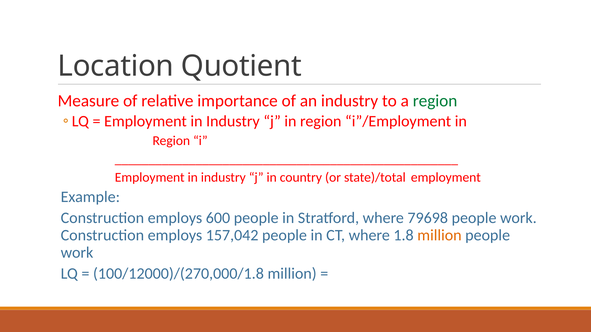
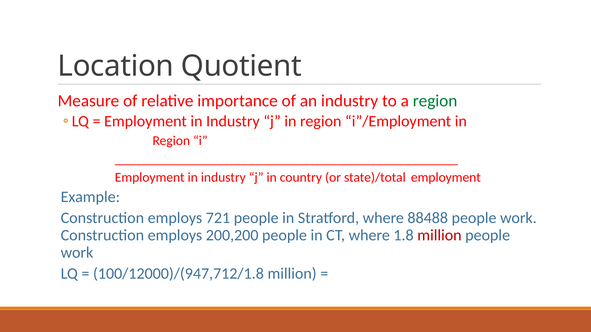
600: 600 -> 721
79698: 79698 -> 88488
157,042: 157,042 -> 200,200
million at (439, 236) colour: orange -> red
100/12000)/(270,000/1.8: 100/12000)/(270,000/1.8 -> 100/12000)/(947,712/1.8
